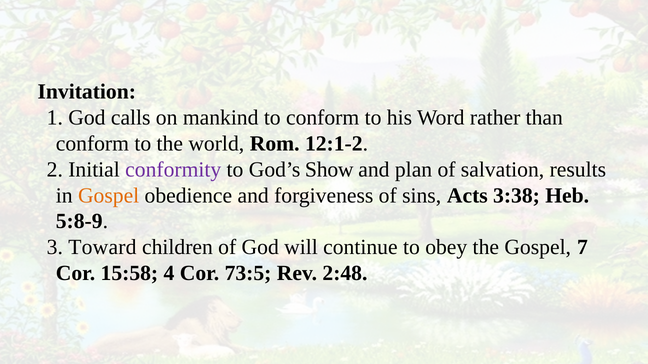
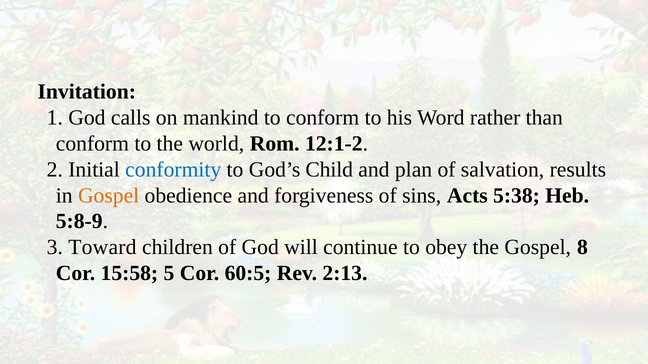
conformity colour: purple -> blue
Show: Show -> Child
3:38: 3:38 -> 5:38
7: 7 -> 8
4: 4 -> 5
73:5: 73:5 -> 60:5
2:48: 2:48 -> 2:13
